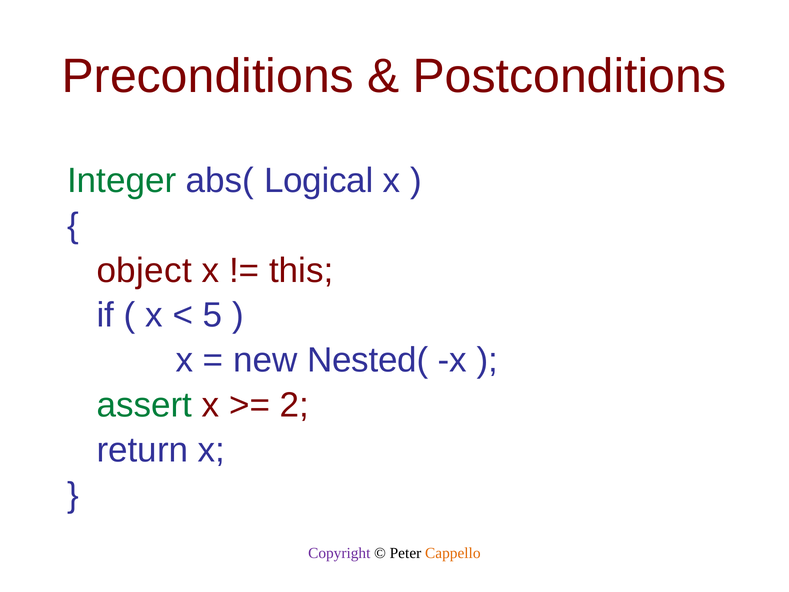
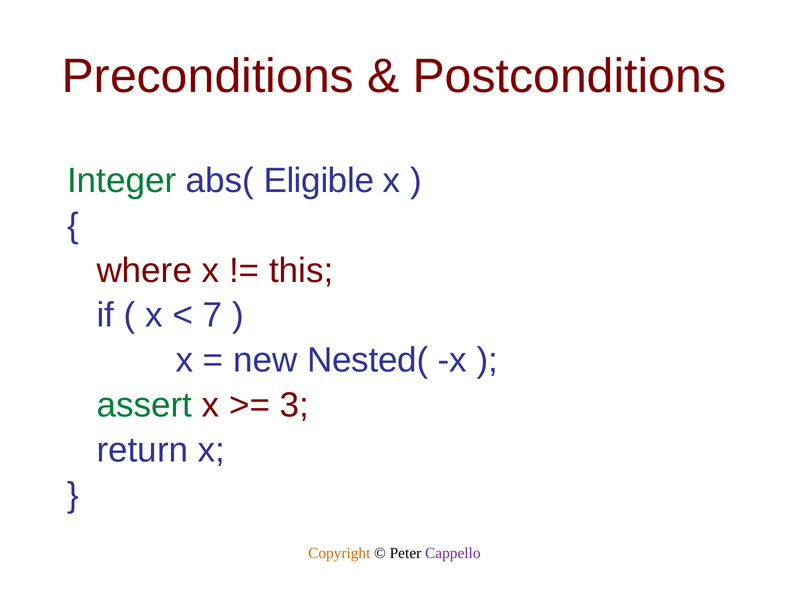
Logical: Logical -> Eligible
object: object -> where
5: 5 -> 7
2: 2 -> 3
Copyright colour: purple -> orange
Cappello colour: orange -> purple
